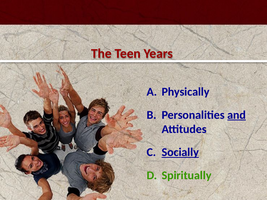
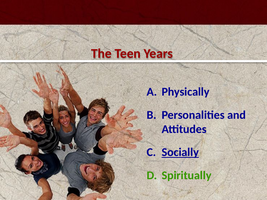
and underline: present -> none
